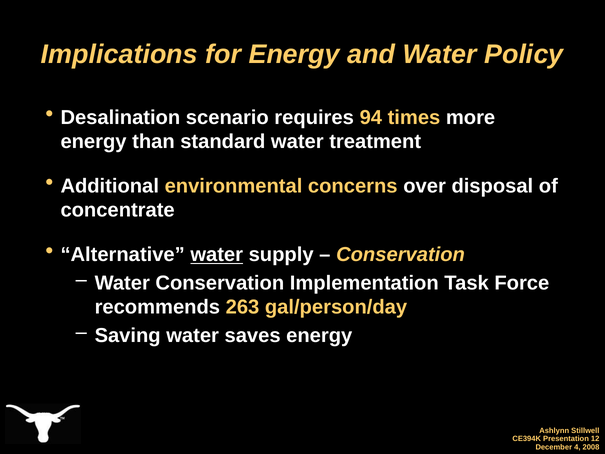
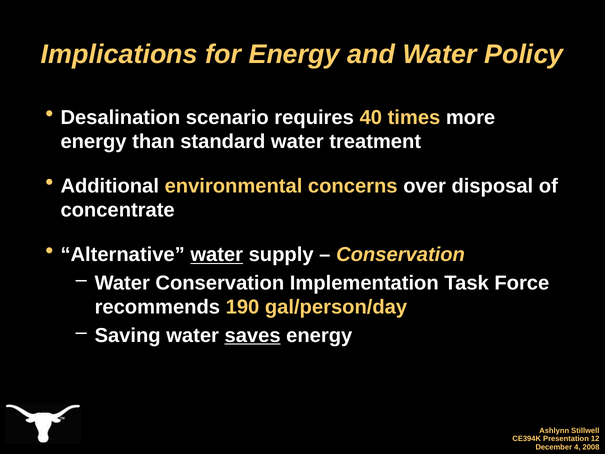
94: 94 -> 40
263: 263 -> 190
saves underline: none -> present
